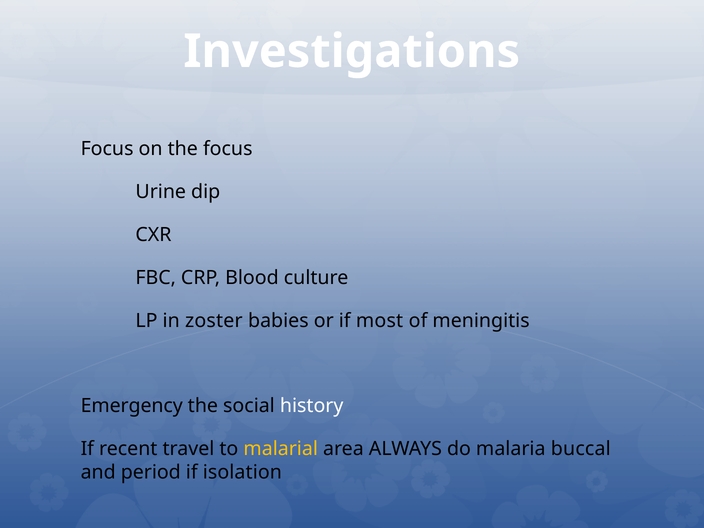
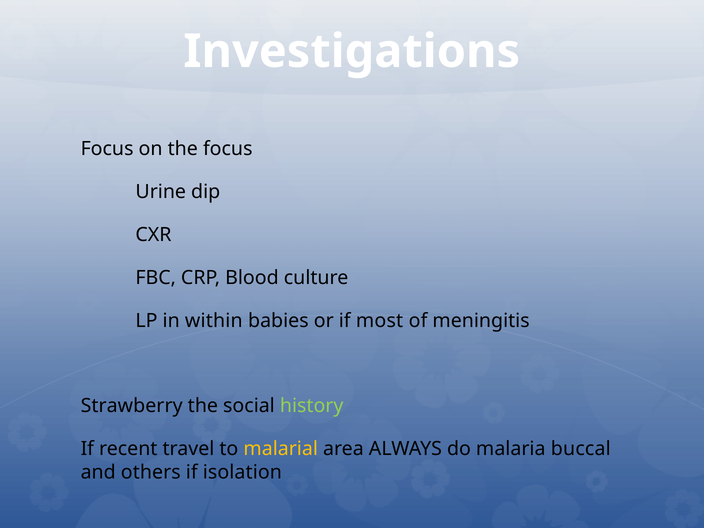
zoster: zoster -> within
Emergency: Emergency -> Strawberry
history colour: white -> light green
period: period -> others
